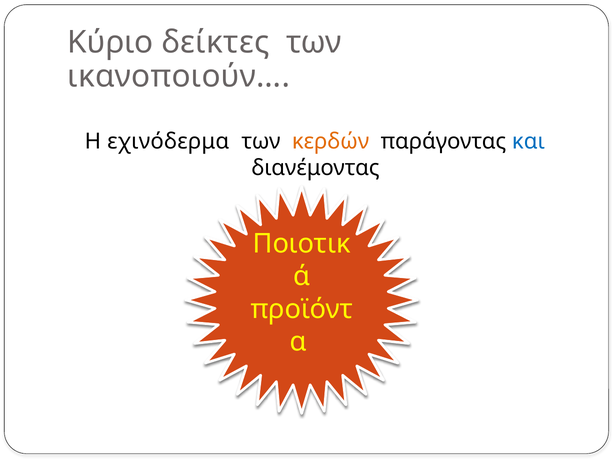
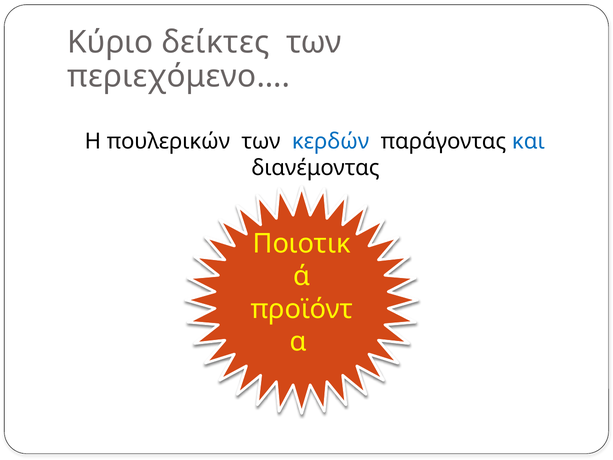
ικανοποιούν…: ικανοποιούν… -> περιεχόμενο…
εχινόδερμα: εχινόδερμα -> πουλερικών
κερδών colour: orange -> blue
